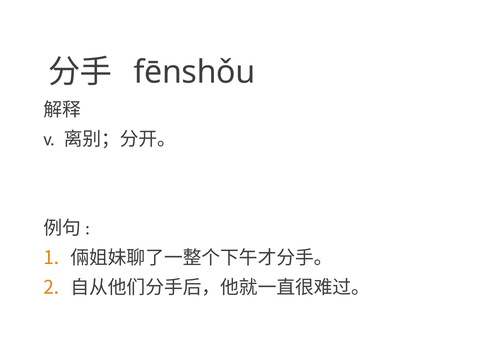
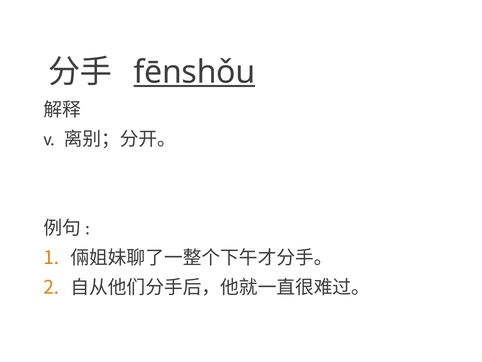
fēnshǒu underline: none -> present
